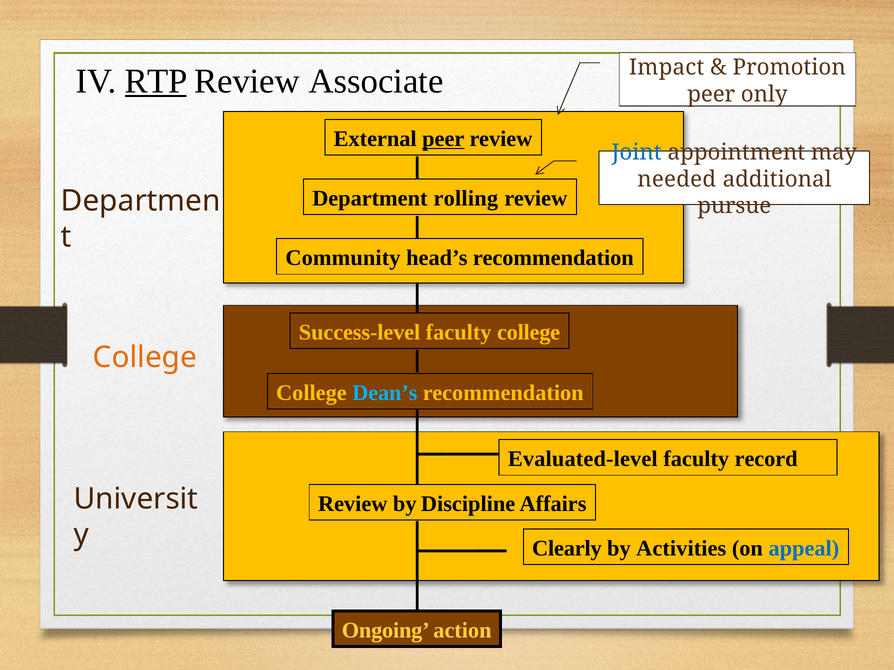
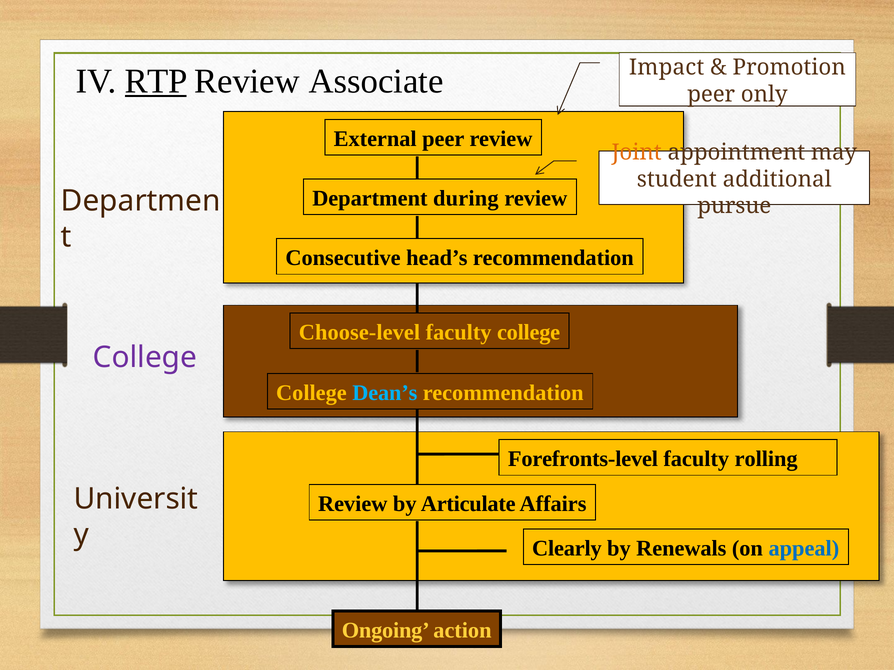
peer at (443, 139) underline: present -> none
Joint colour: blue -> orange
needed: needed -> student
rolling: rolling -> during
Community: Community -> Consecutive
Success-level: Success-level -> Choose-level
College at (145, 358) colour: orange -> purple
Evaluated-level: Evaluated-level -> Forefronts-level
record: record -> rolling
Discipline: Discipline -> Articulate
Activities: Activities -> Renewals
